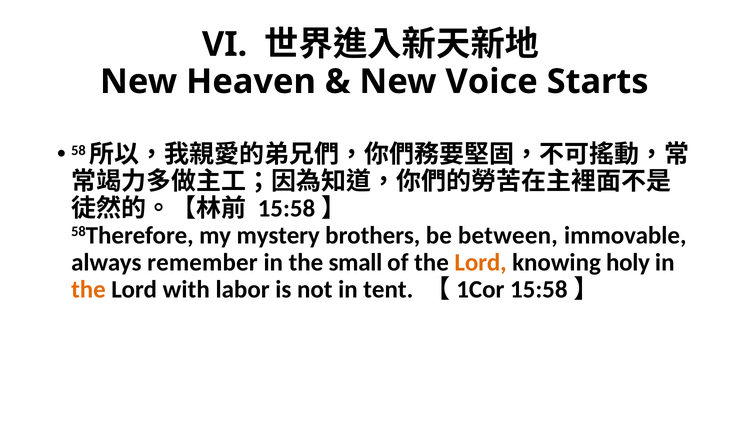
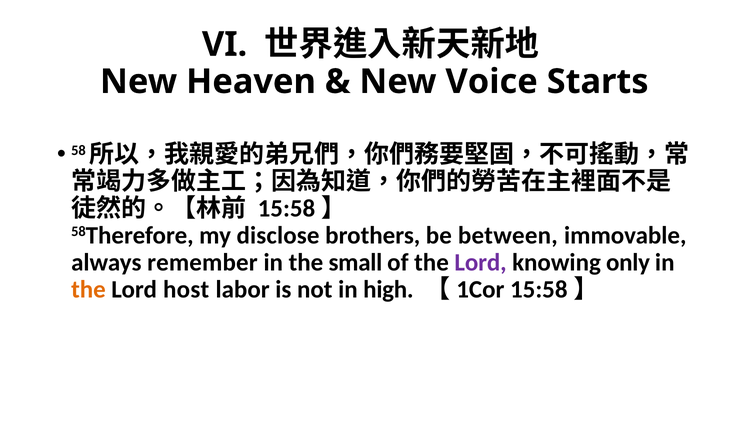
mystery: mystery -> disclose
Lord at (481, 262) colour: orange -> purple
holy: holy -> only
with: with -> host
tent: tent -> high
